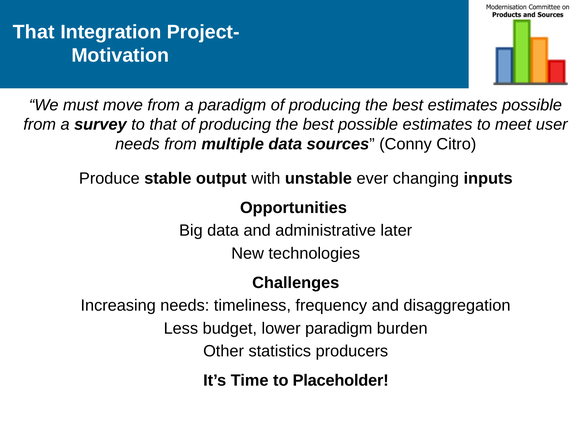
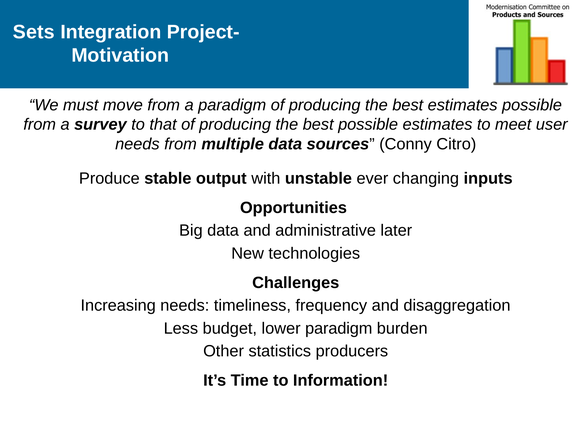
That at (34, 32): That -> Sets
Placeholder: Placeholder -> Information
